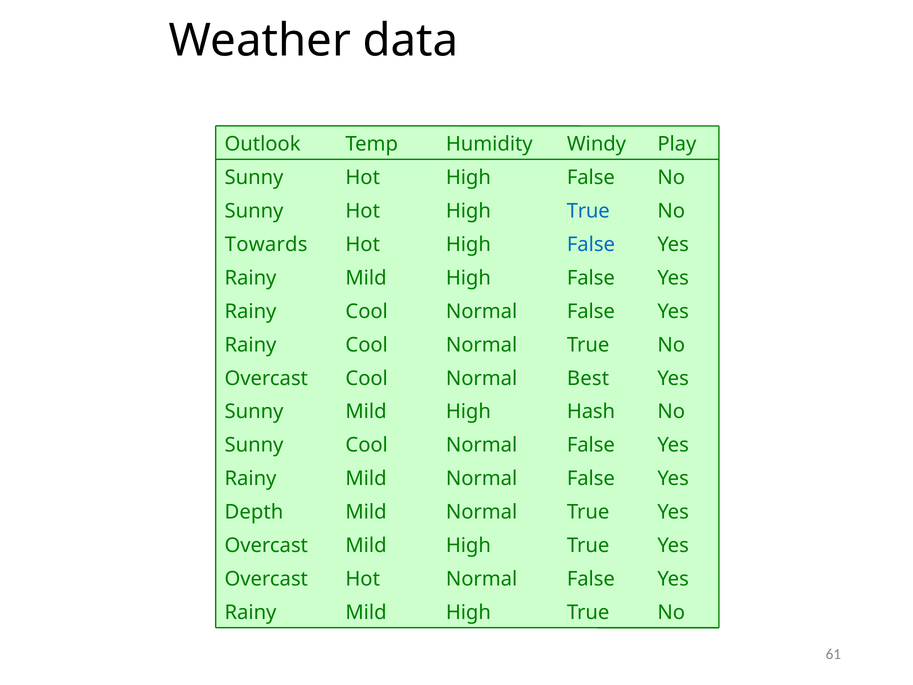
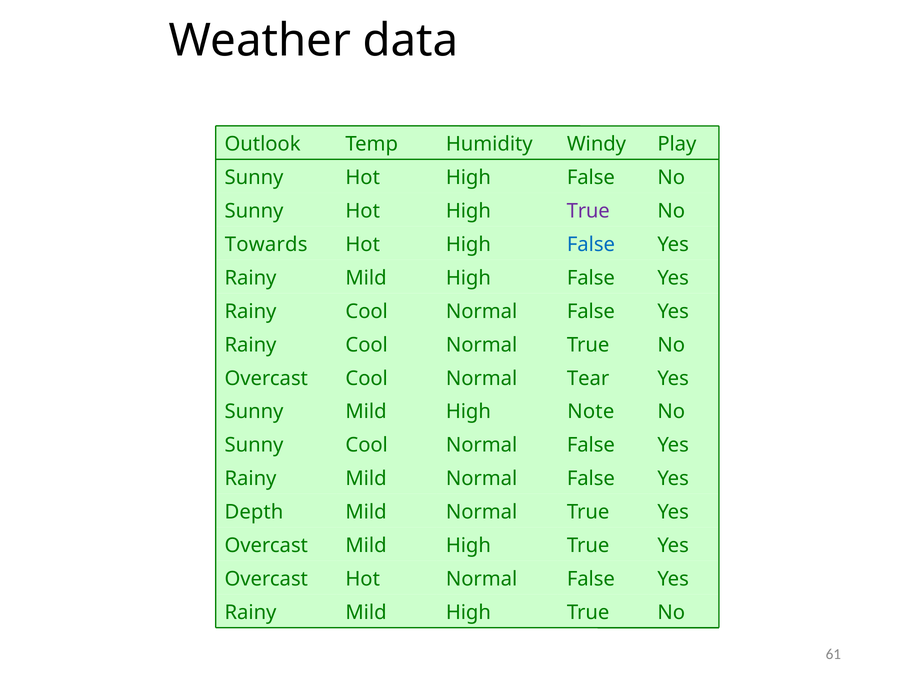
True at (588, 211) colour: blue -> purple
Best: Best -> Tear
Hash: Hash -> Note
